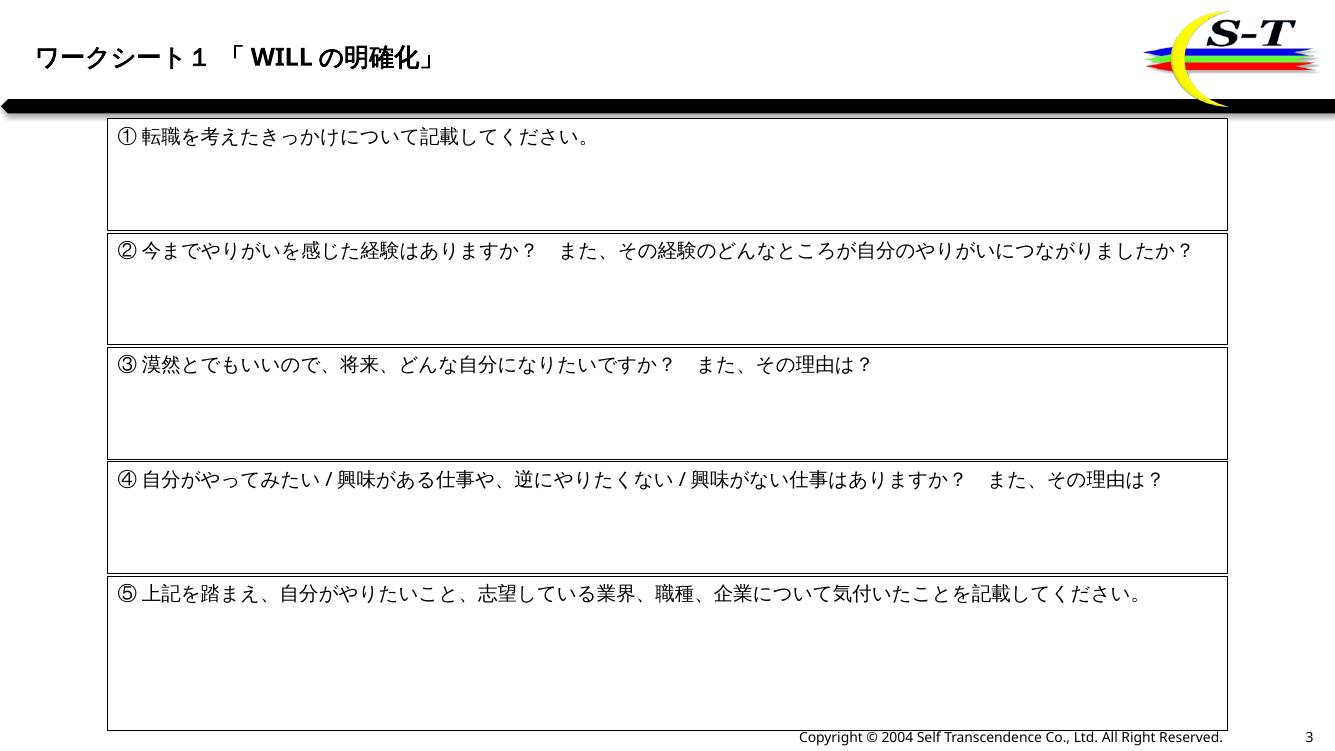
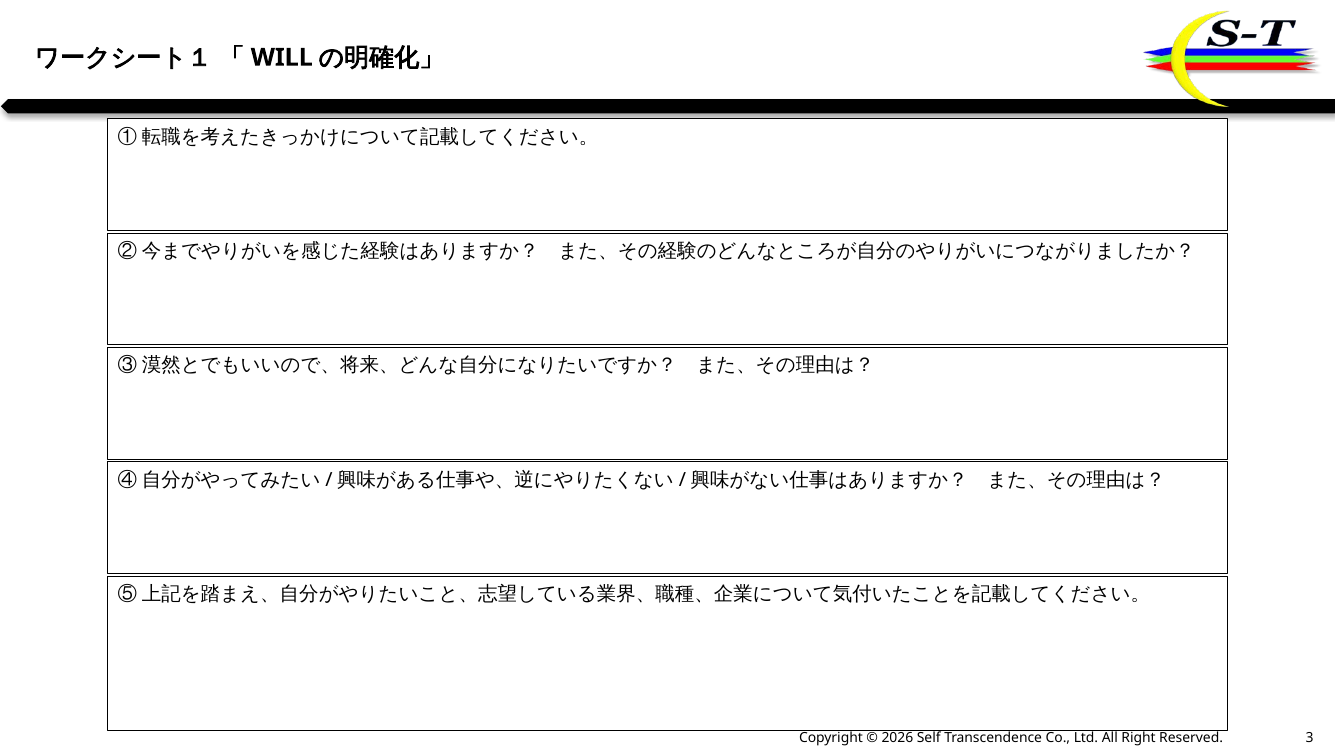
2004: 2004 -> 2026
